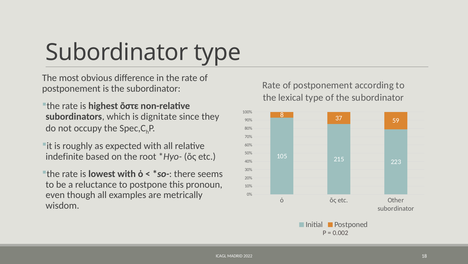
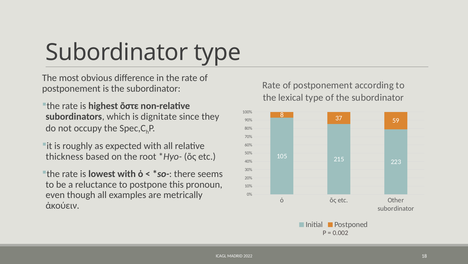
indefinite: indefinite -> thickness
wisdom: wisdom -> ἀκούειν
